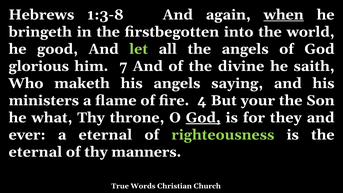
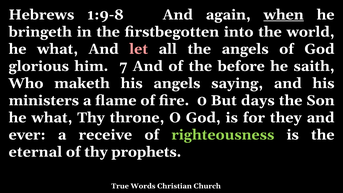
1:3-8: 1:3-8 -> 1:9-8
good at (57, 49): good -> what
let colour: light green -> pink
divine: divine -> before
4: 4 -> 0
your: your -> days
God at (203, 118) underline: present -> none
a eternal: eternal -> receive
manners: manners -> prophets
